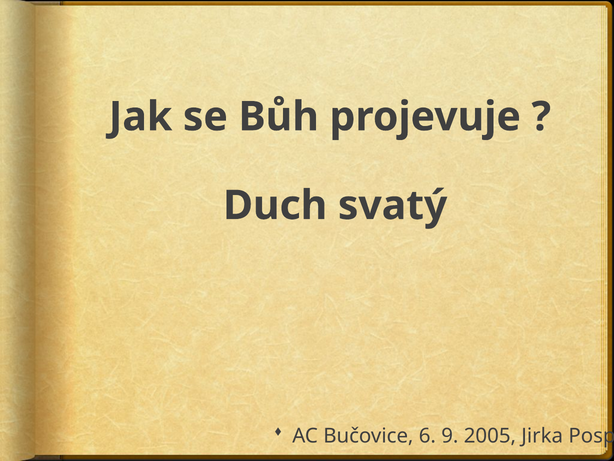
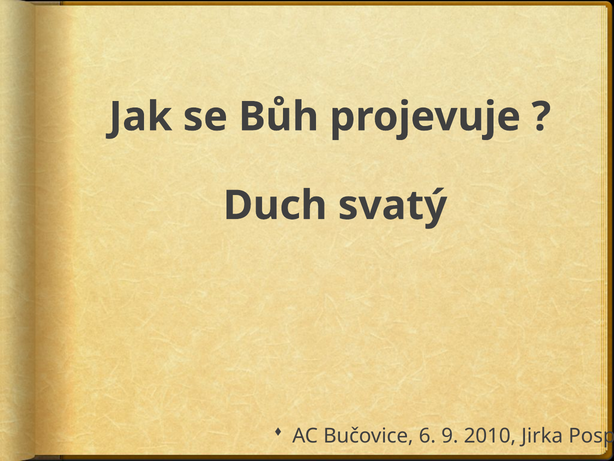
2005: 2005 -> 2010
